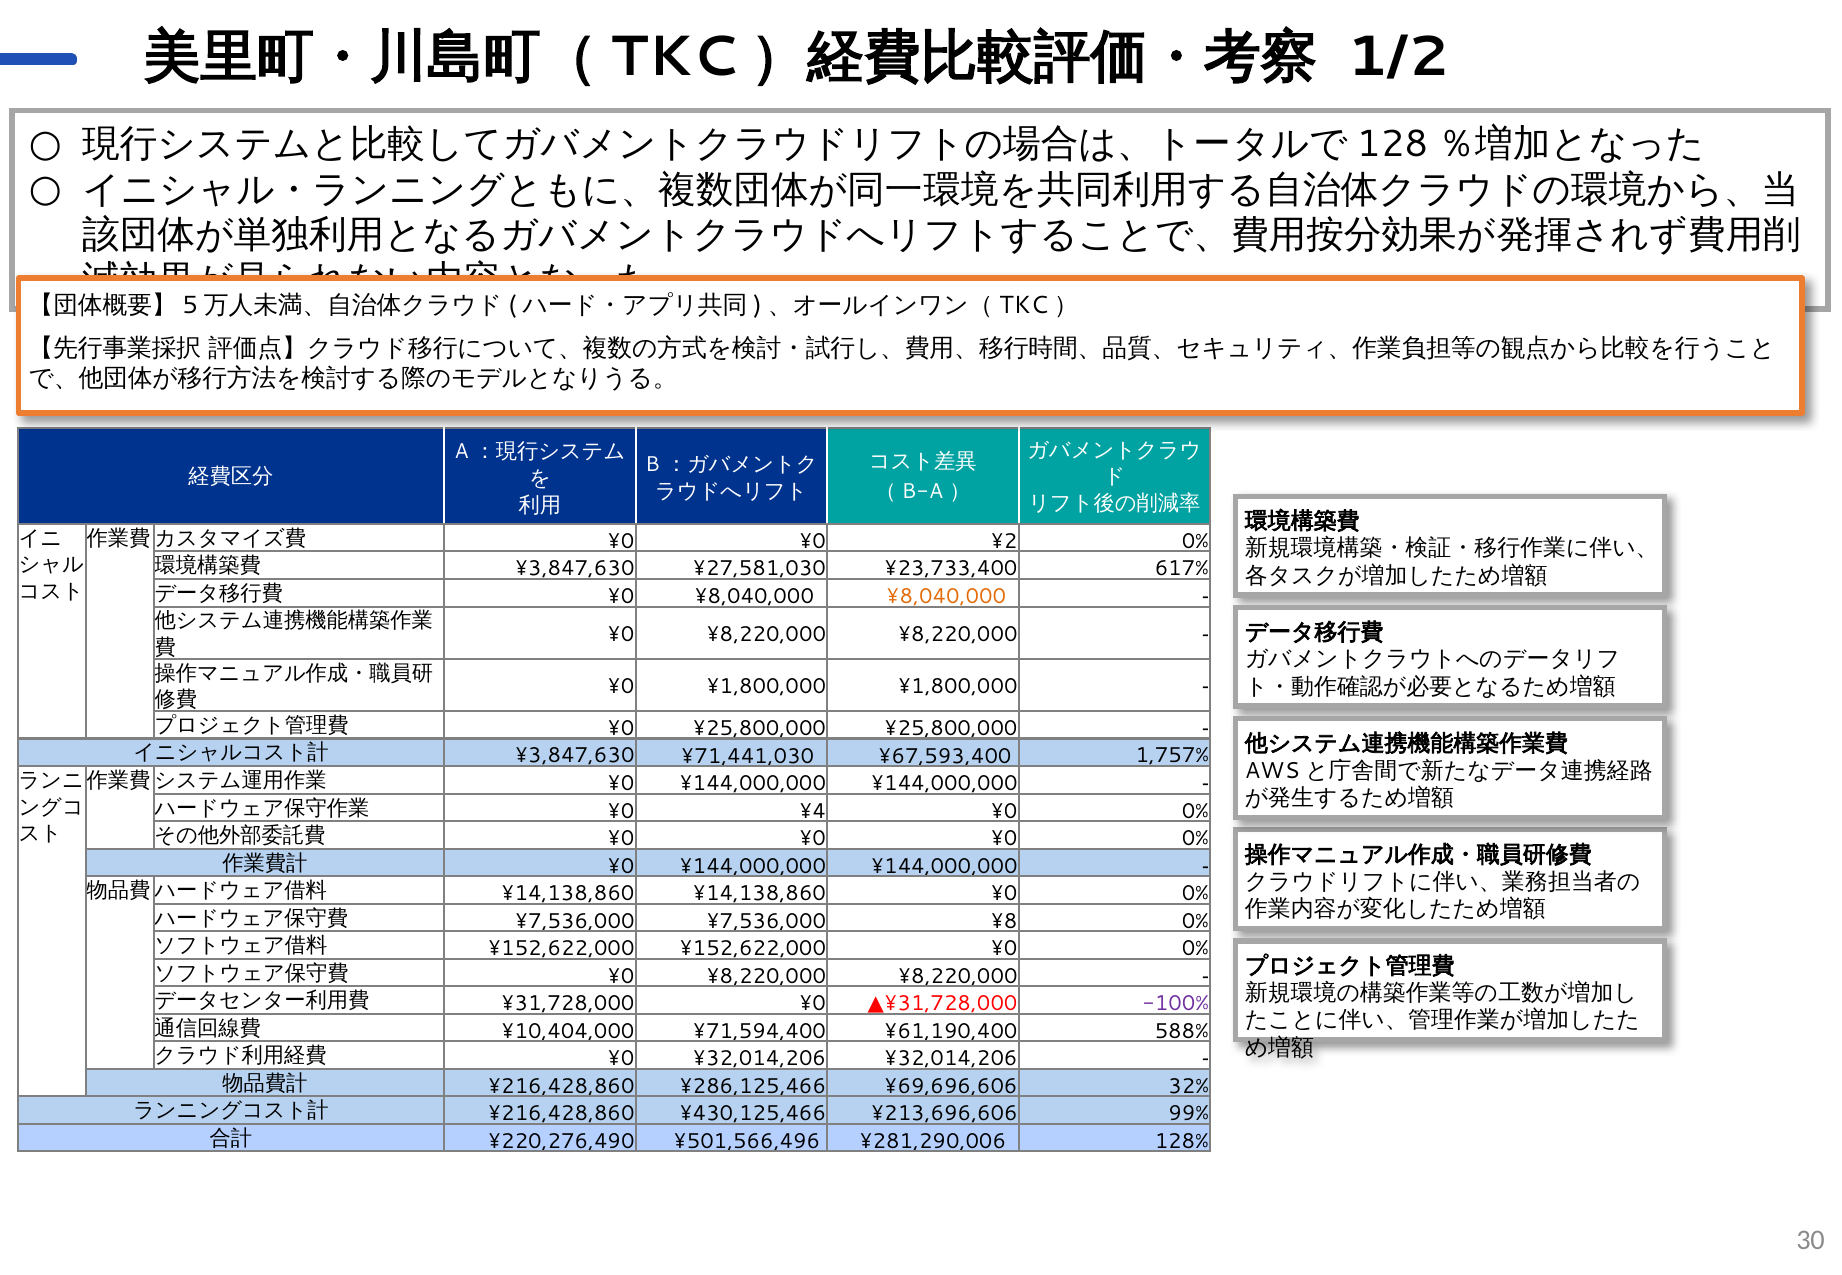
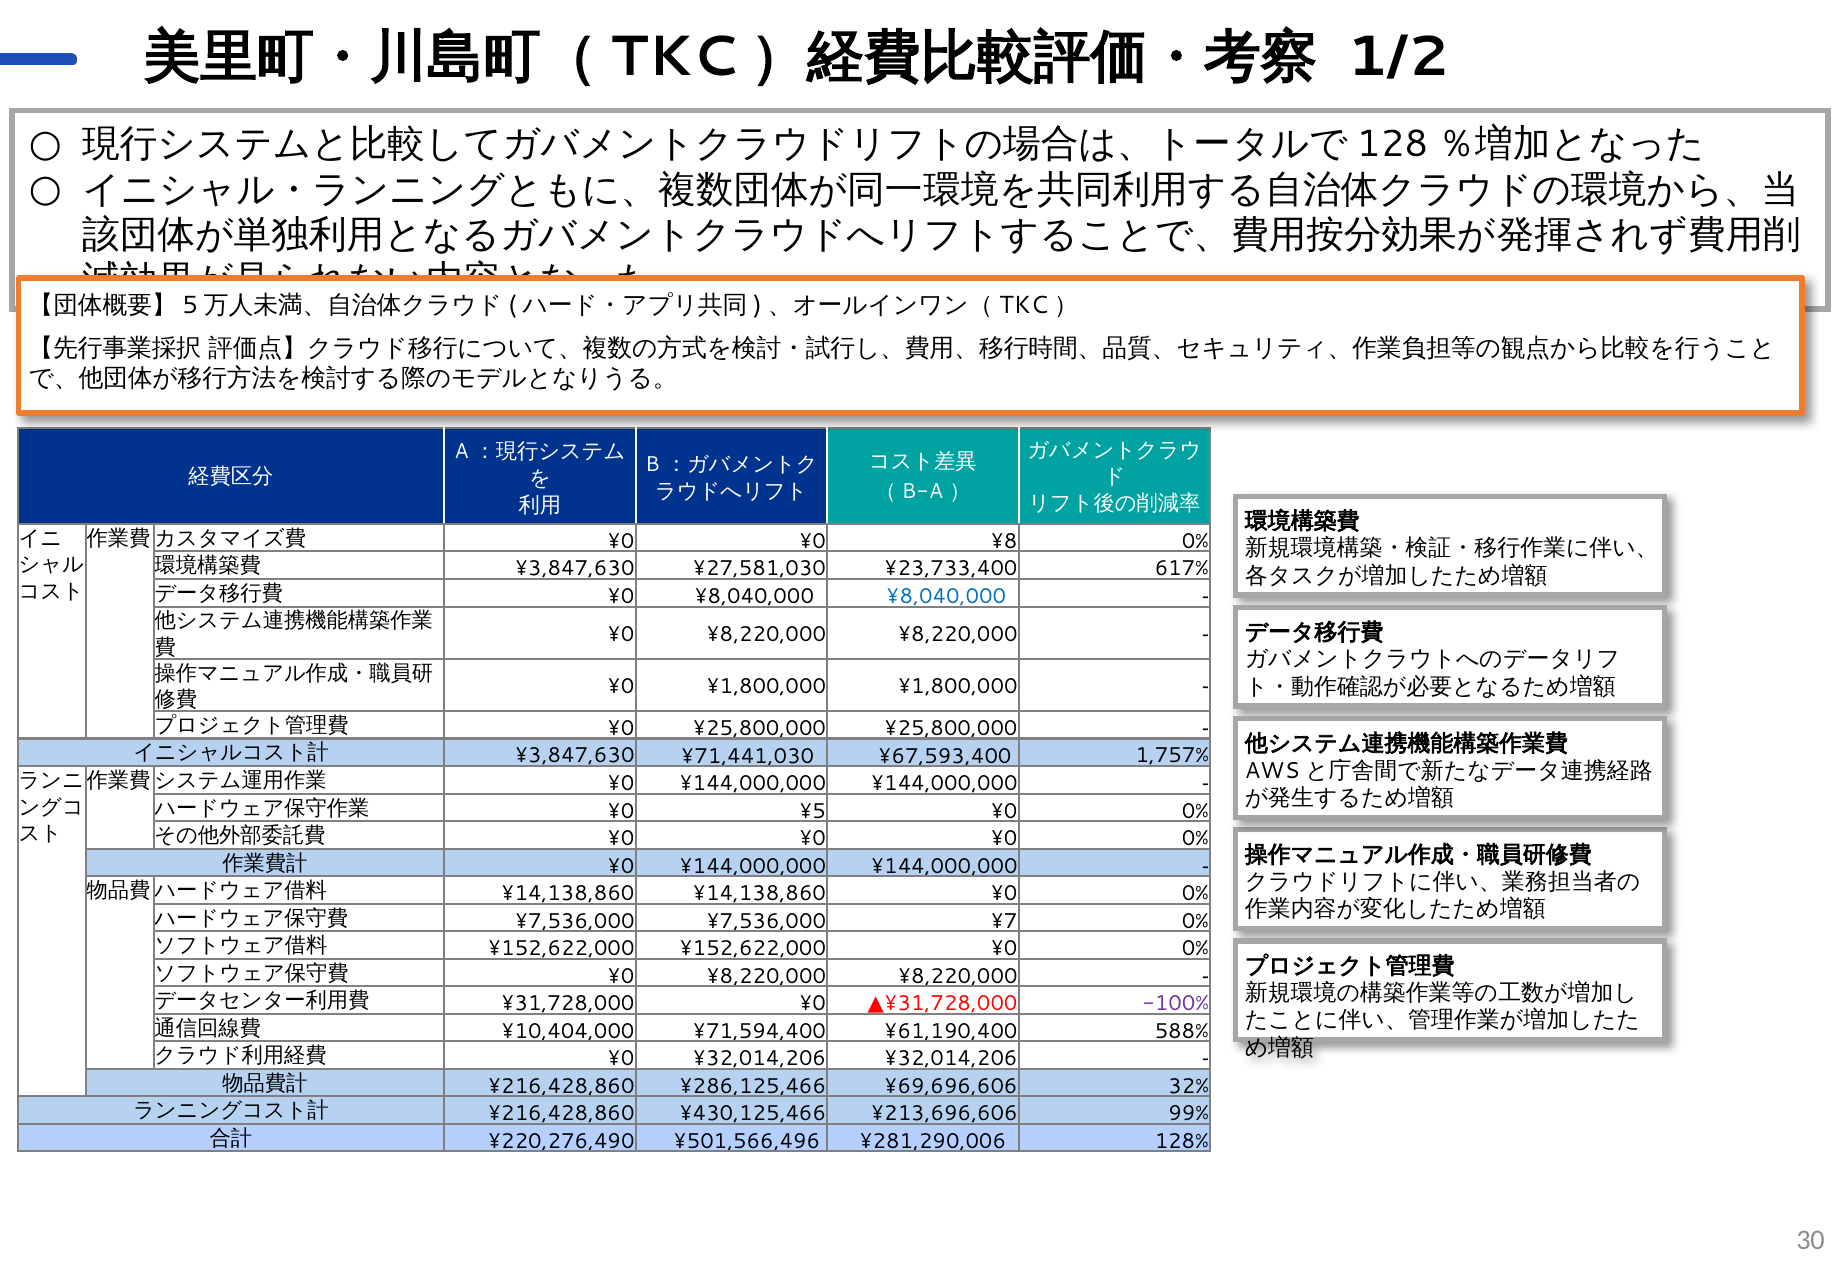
¥2: ¥2 -> ¥8
¥8,040,000 at (946, 596) colour: orange -> blue
¥4: ¥4 -> ¥5
¥8: ¥8 -> ¥7
